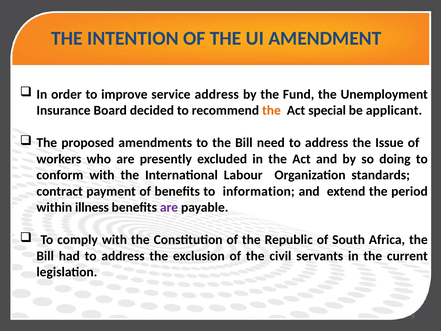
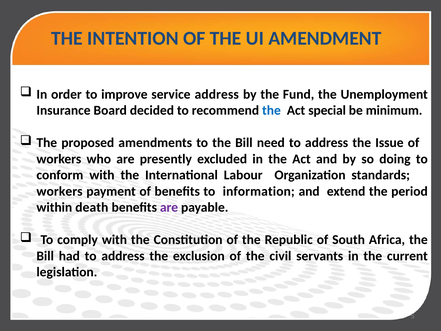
the at (271, 110) colour: orange -> blue
applicant: applicant -> minimum
contract at (60, 191): contract -> workers
illness: illness -> death
